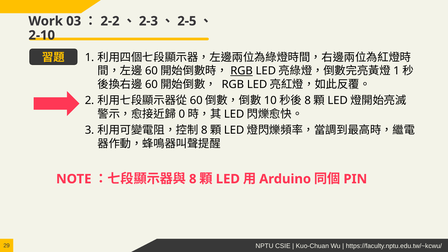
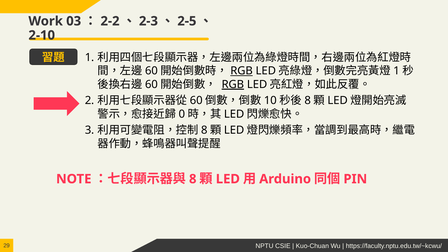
RGB at (233, 84) underline: none -> present
